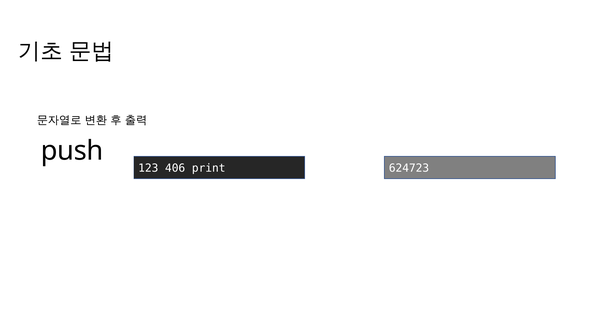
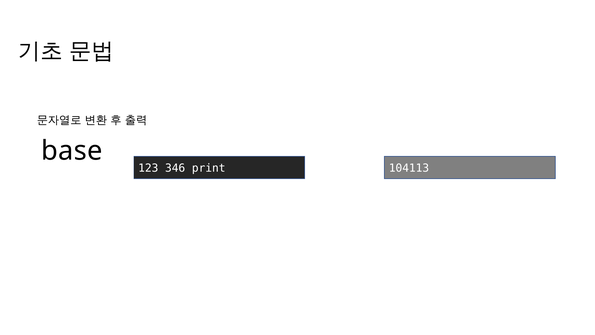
push: push -> base
406: 406 -> 346
624723: 624723 -> 104113
